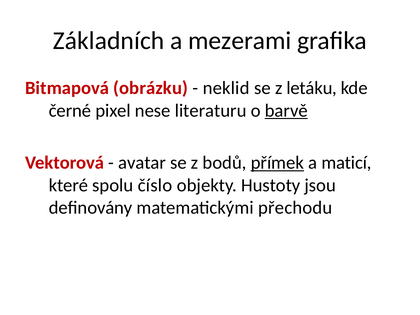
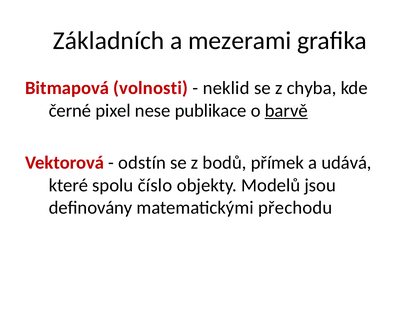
obrázku: obrázku -> volnosti
letáku: letáku -> chyba
literaturu: literaturu -> publikace
avatar: avatar -> odstín
přímek underline: present -> none
maticí: maticí -> udává
Hustoty: Hustoty -> Modelů
